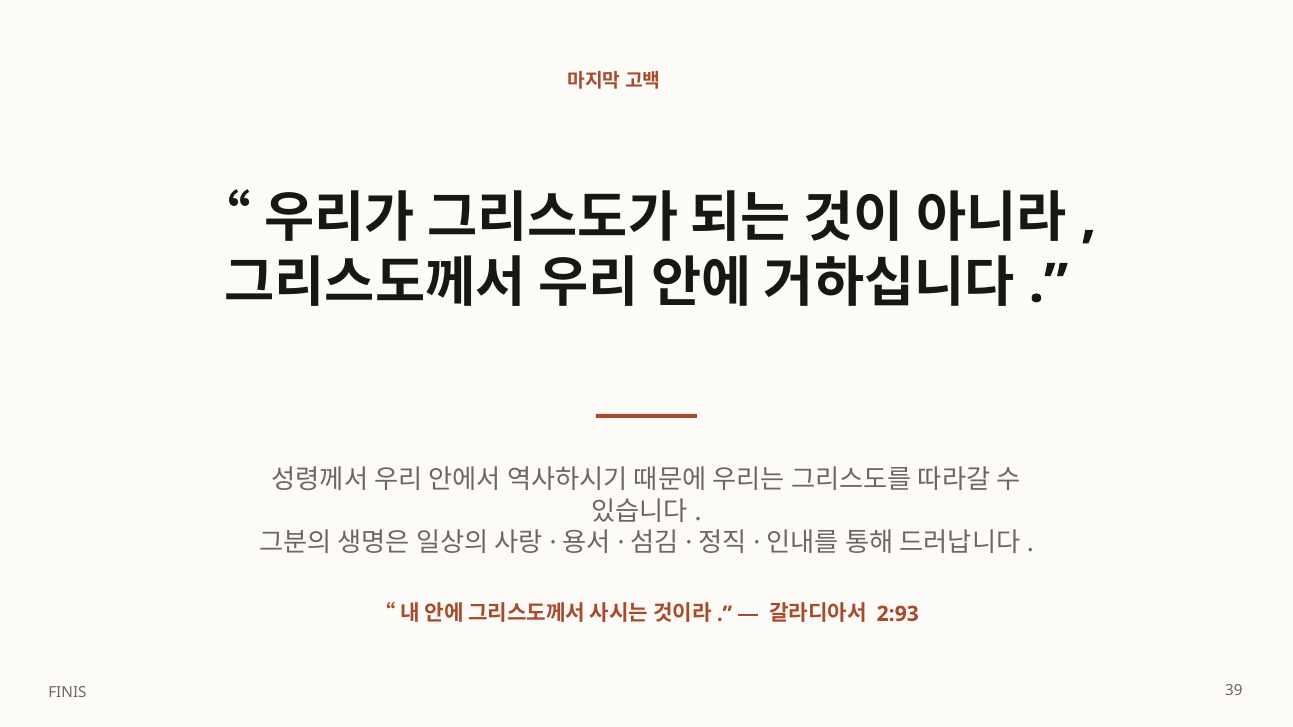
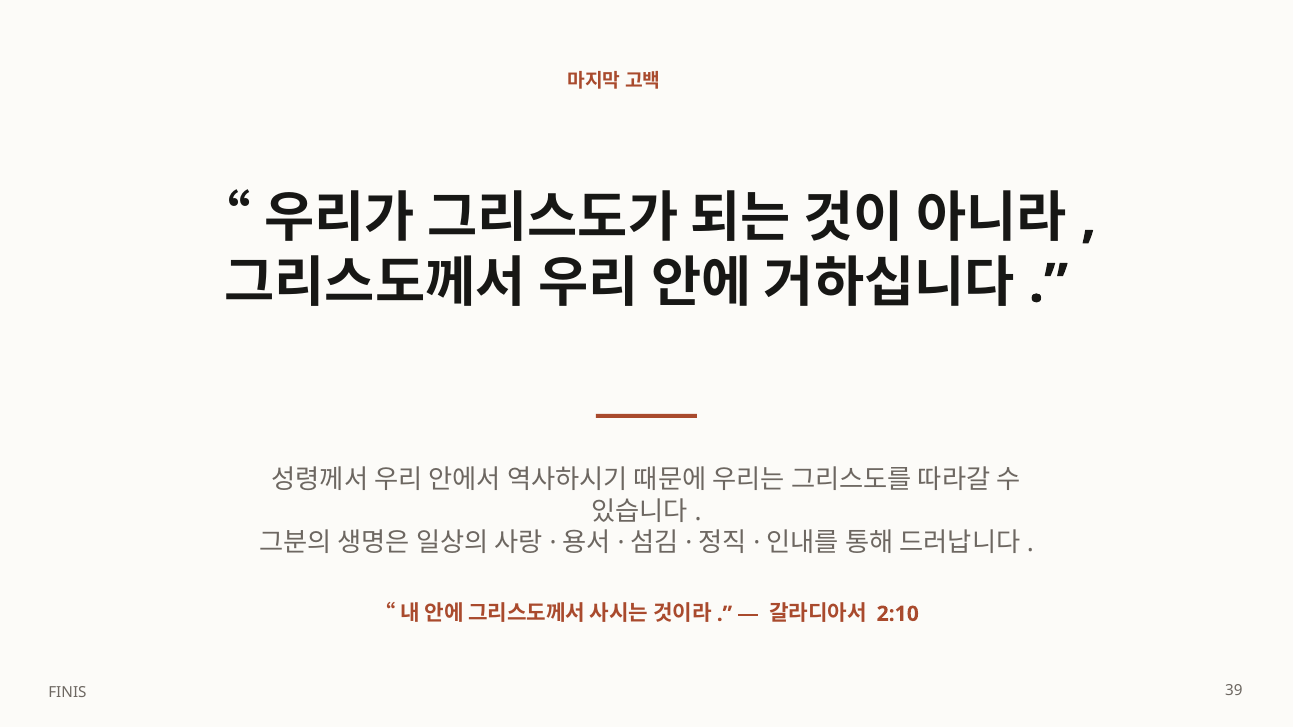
2:93: 2:93 -> 2:10
